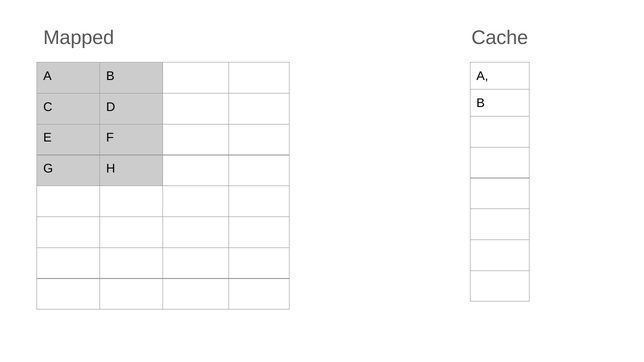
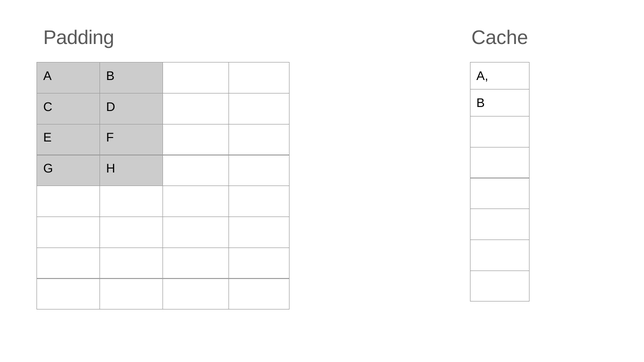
Mapped: Mapped -> Padding
